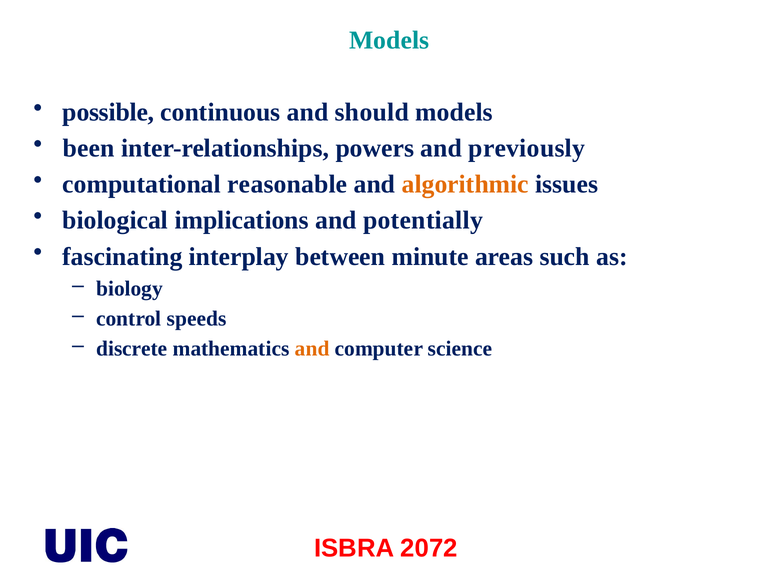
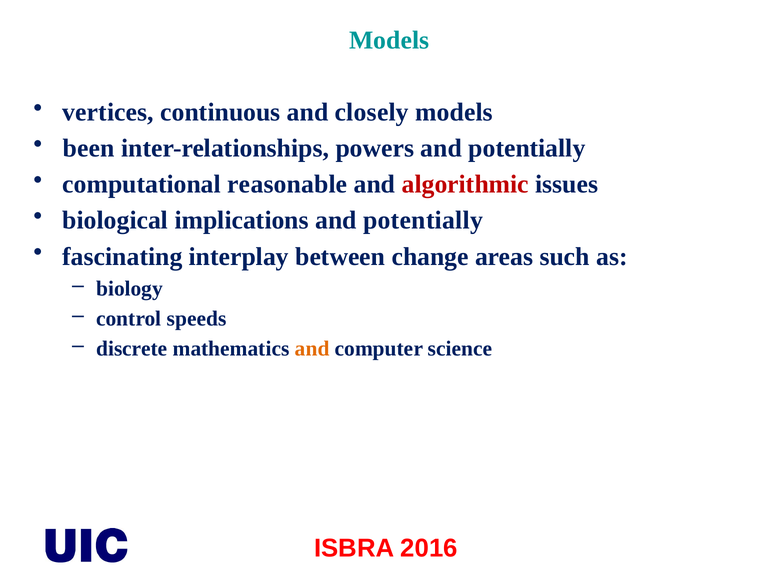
possible: possible -> vertices
should: should -> closely
powers and previously: previously -> potentially
algorithmic colour: orange -> red
minute: minute -> change
2072: 2072 -> 2016
